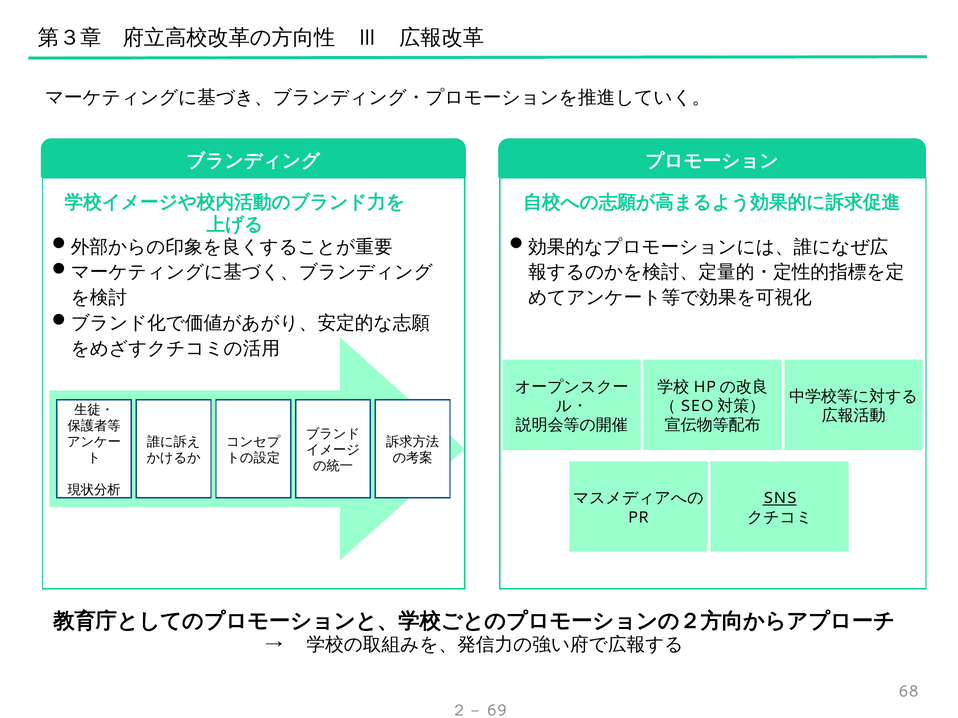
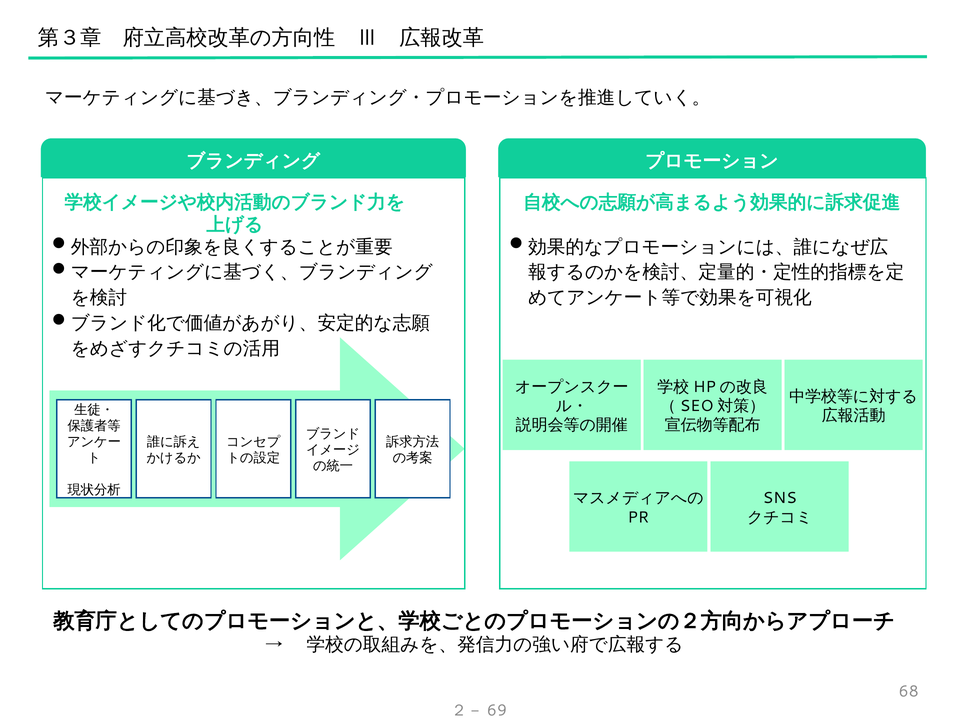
SNS underline: present -> none
